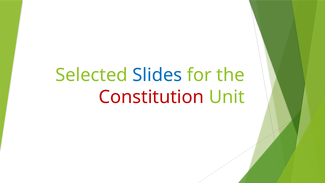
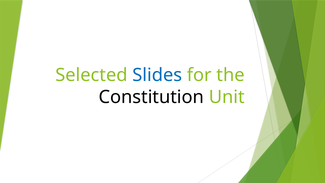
Constitution colour: red -> black
